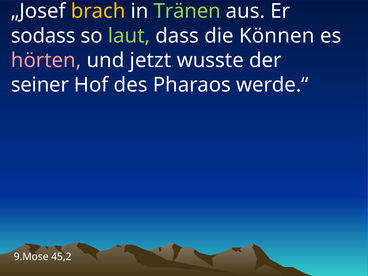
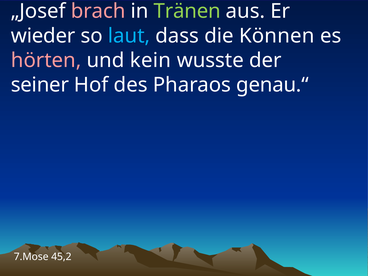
brach colour: yellow -> pink
sodass: sodass -> wieder
laut colour: light green -> light blue
jetzt: jetzt -> kein
werde.“: werde.“ -> genau.“
9.Mose: 9.Mose -> 7.Mose
